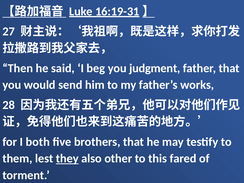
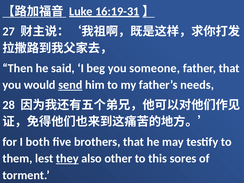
judgment: judgment -> someone
send underline: none -> present
works: works -> needs
fared: fared -> sores
